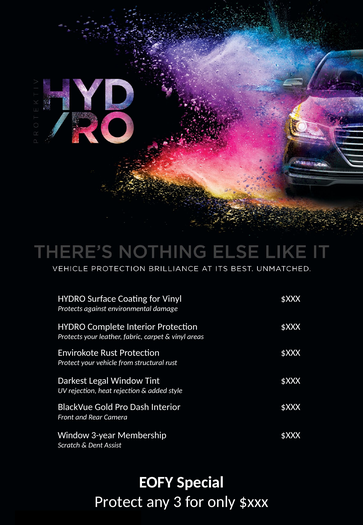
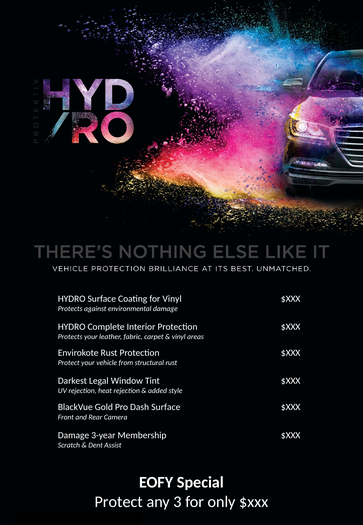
Dash Interior: Interior -> Surface
Window at (74, 435): Window -> Damage
